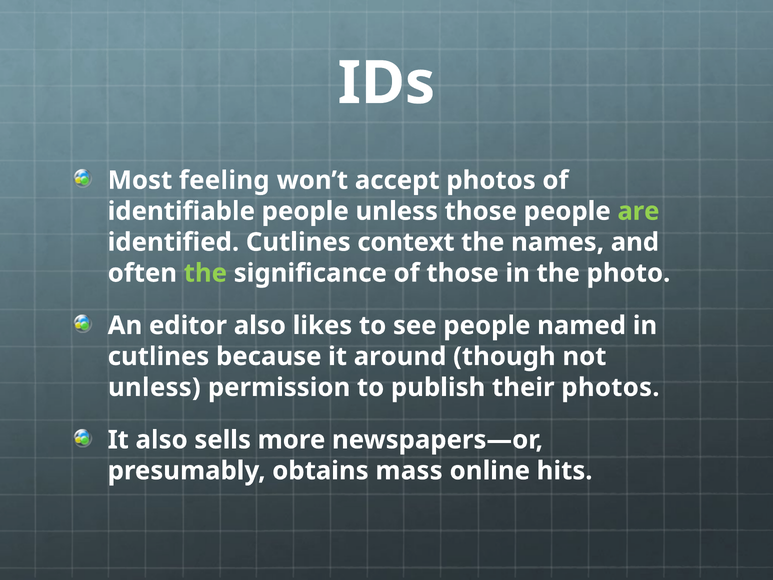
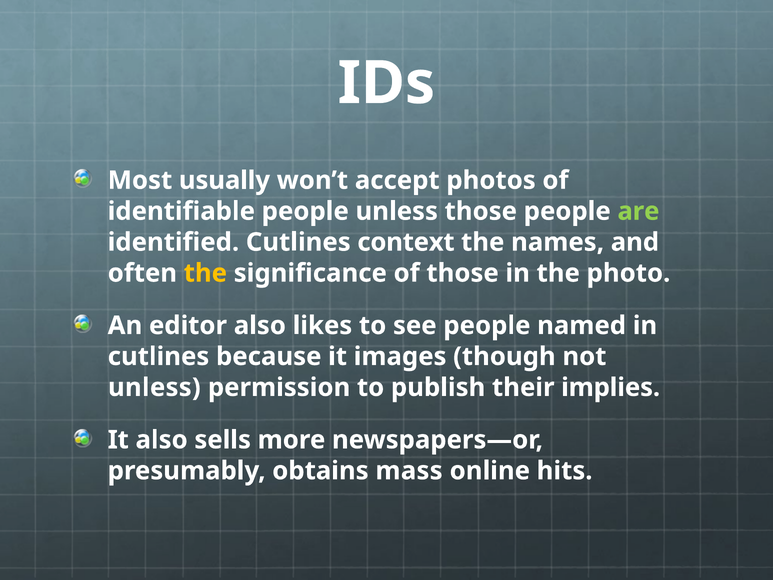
feeling: feeling -> usually
the at (205, 273) colour: light green -> yellow
around: around -> images
their photos: photos -> implies
